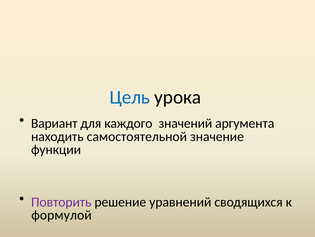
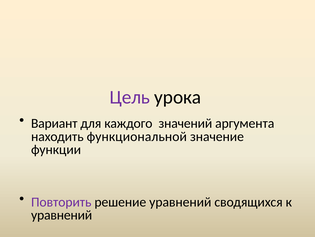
Цель colour: blue -> purple
самостоятельной: самостоятельной -> функциональной
формулой at (61, 214): формулой -> уравнений
